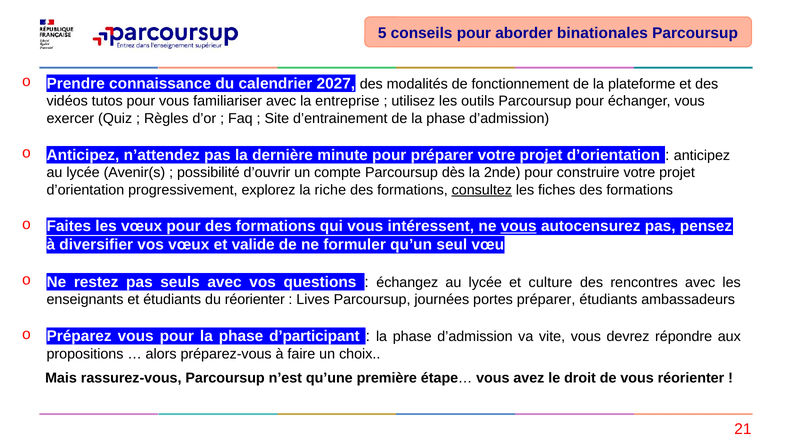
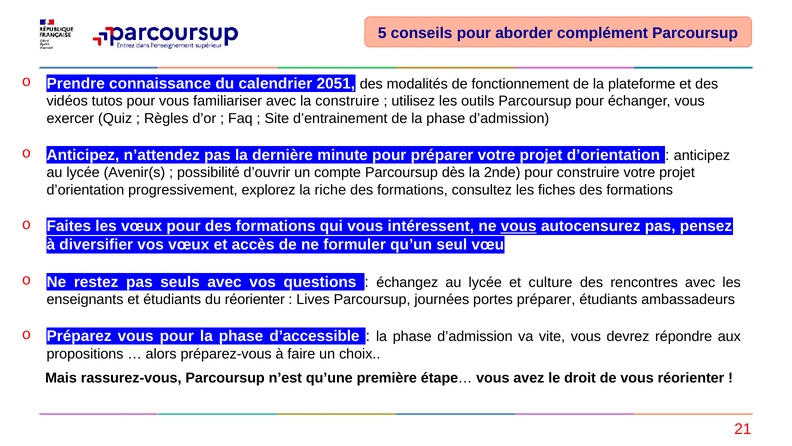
binationales: binationales -> complément
2027: 2027 -> 2051
la entreprise: entreprise -> construire
consultez underline: present -> none
valide: valide -> accès
d’participant: d’participant -> d’accessible
